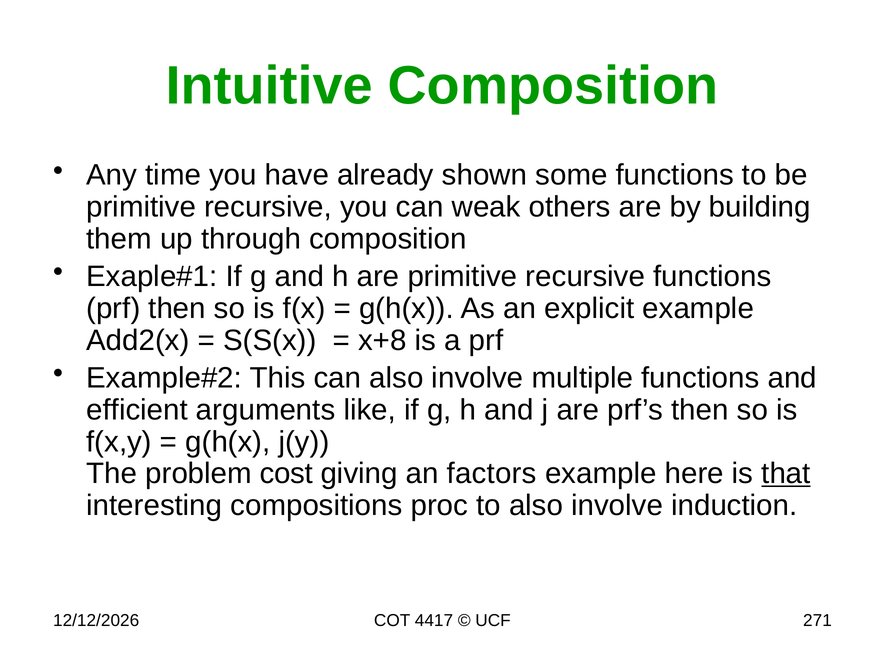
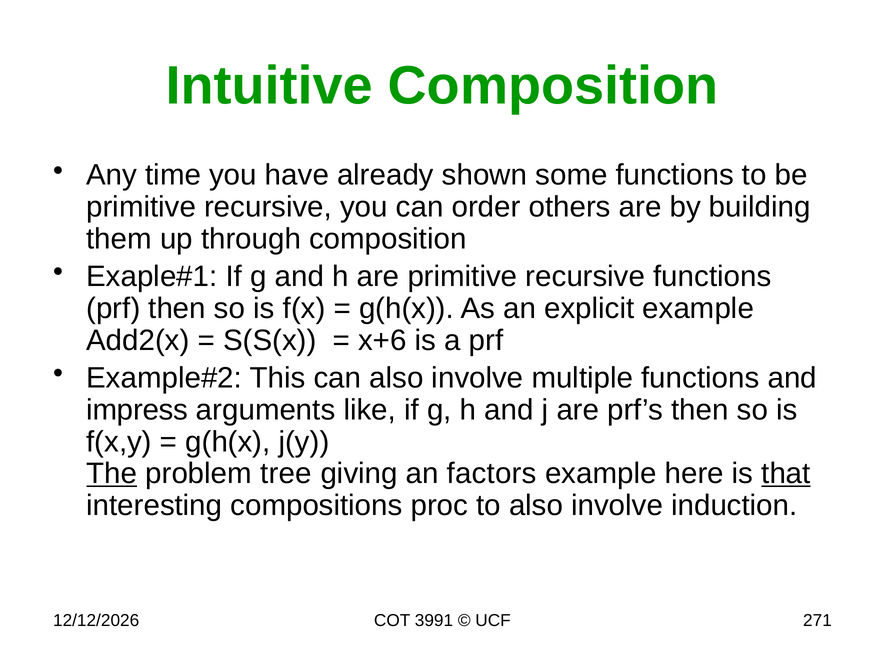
weak: weak -> order
x+8: x+8 -> x+6
efficient: efficient -> impress
The underline: none -> present
cost: cost -> tree
4417: 4417 -> 3991
